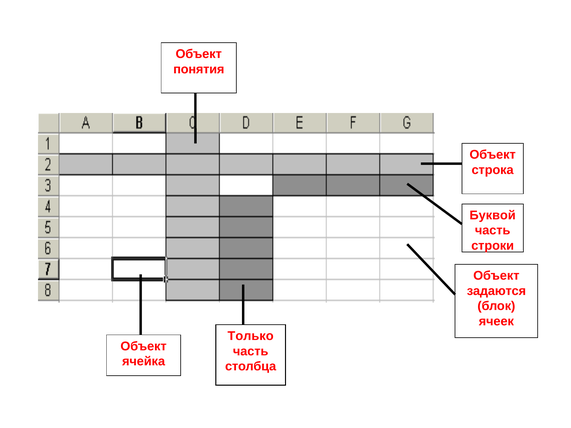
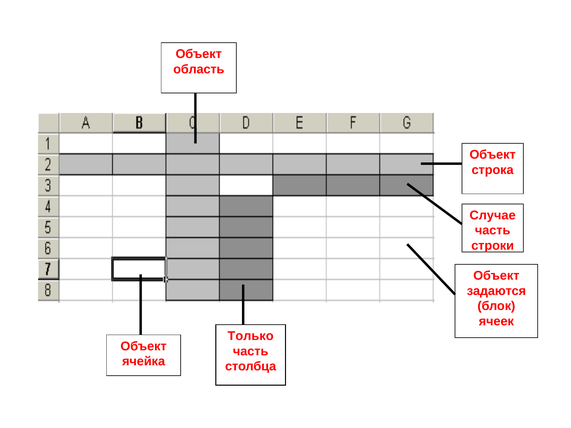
понятия: понятия -> область
Буквой: Буквой -> Случае
